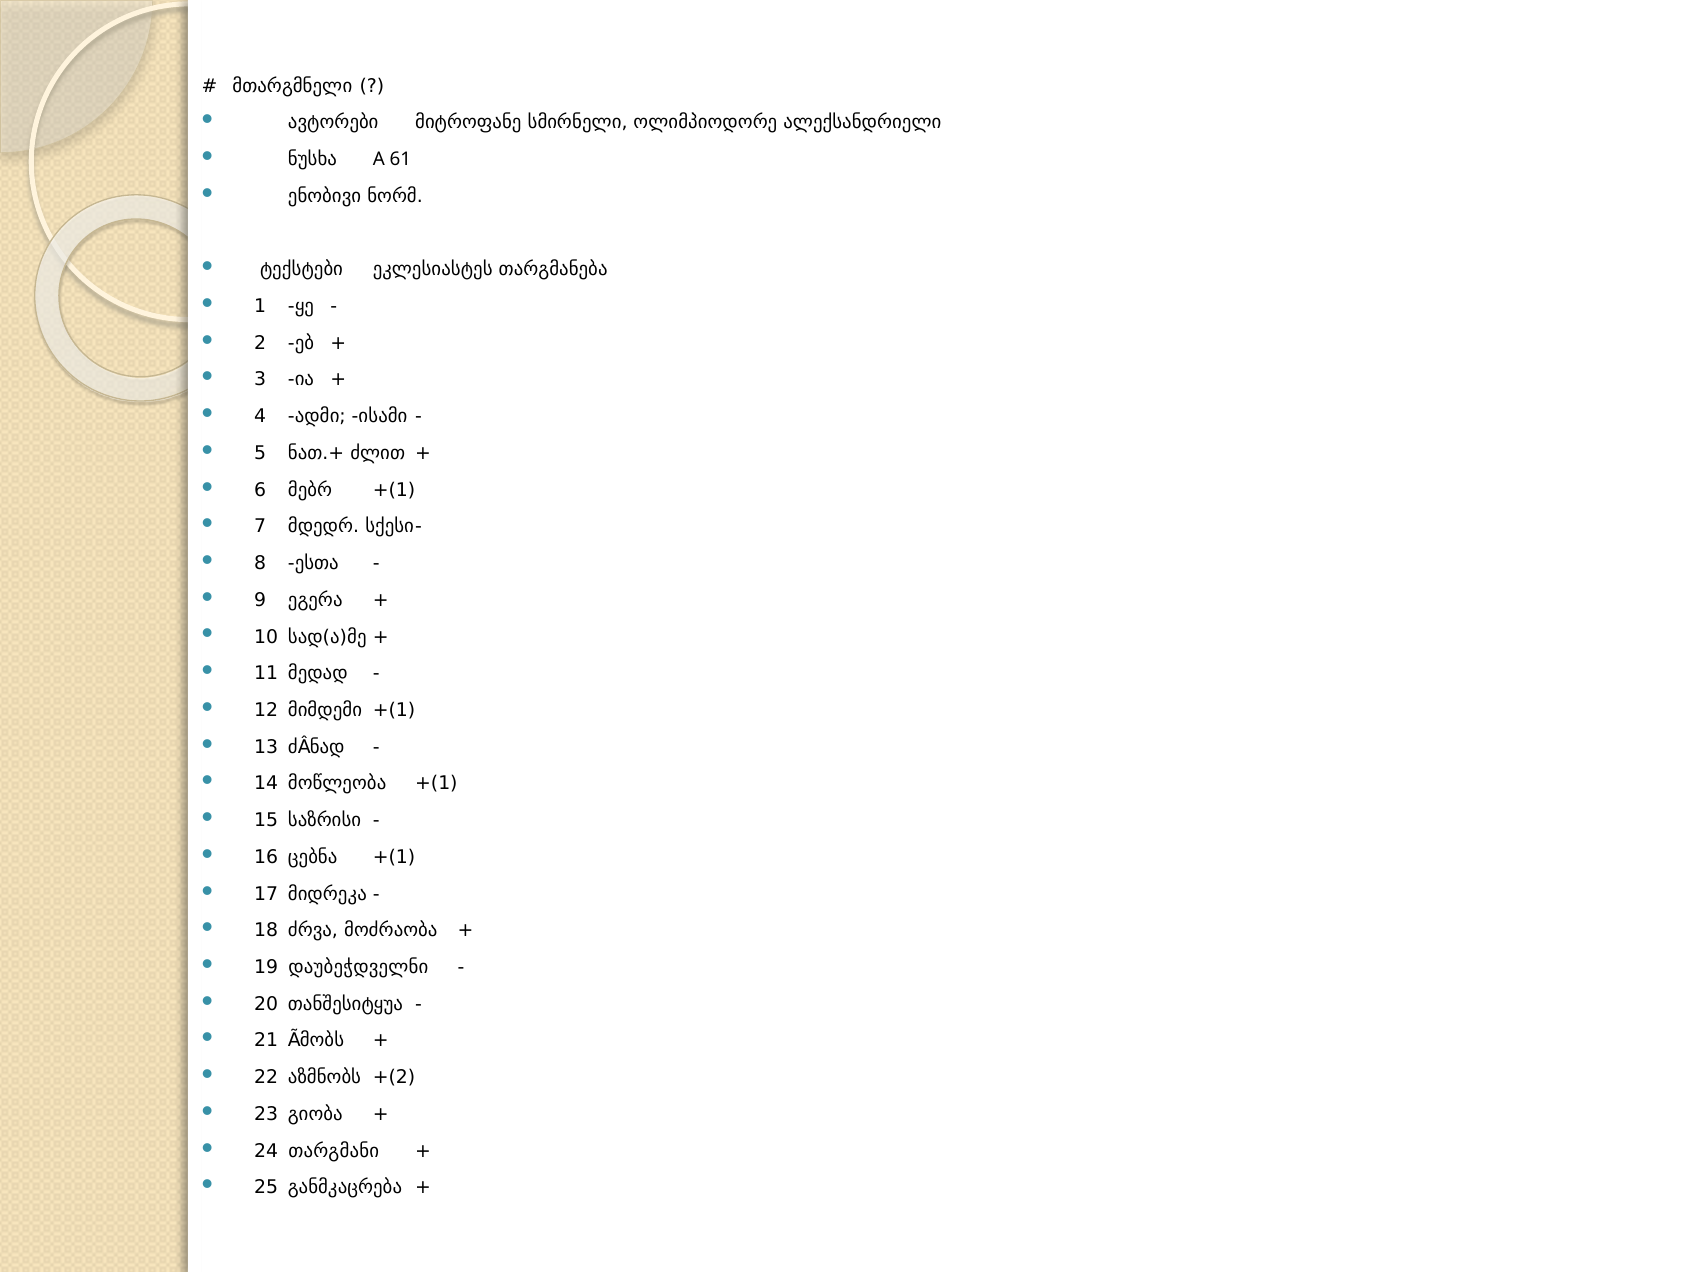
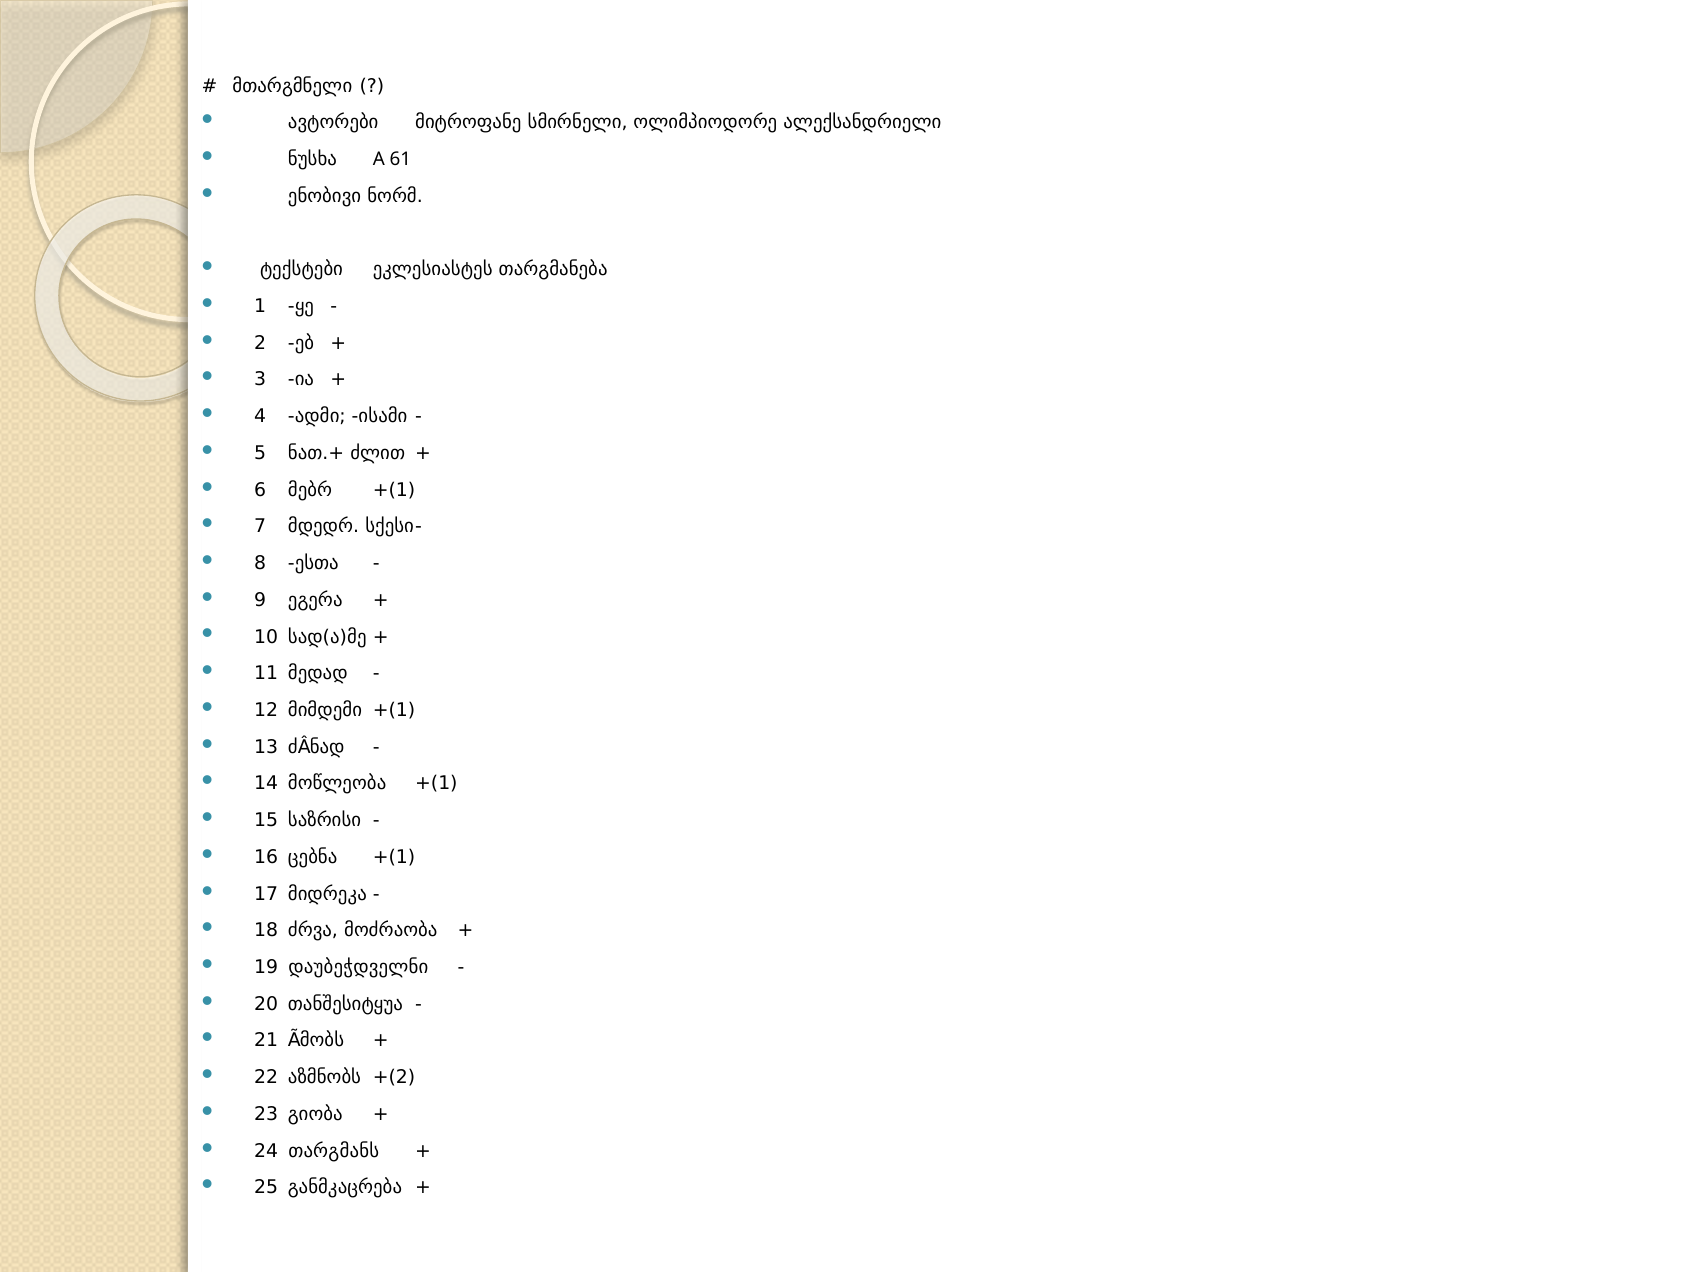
თარგმანი: თარგმანი -> თარგმანს
